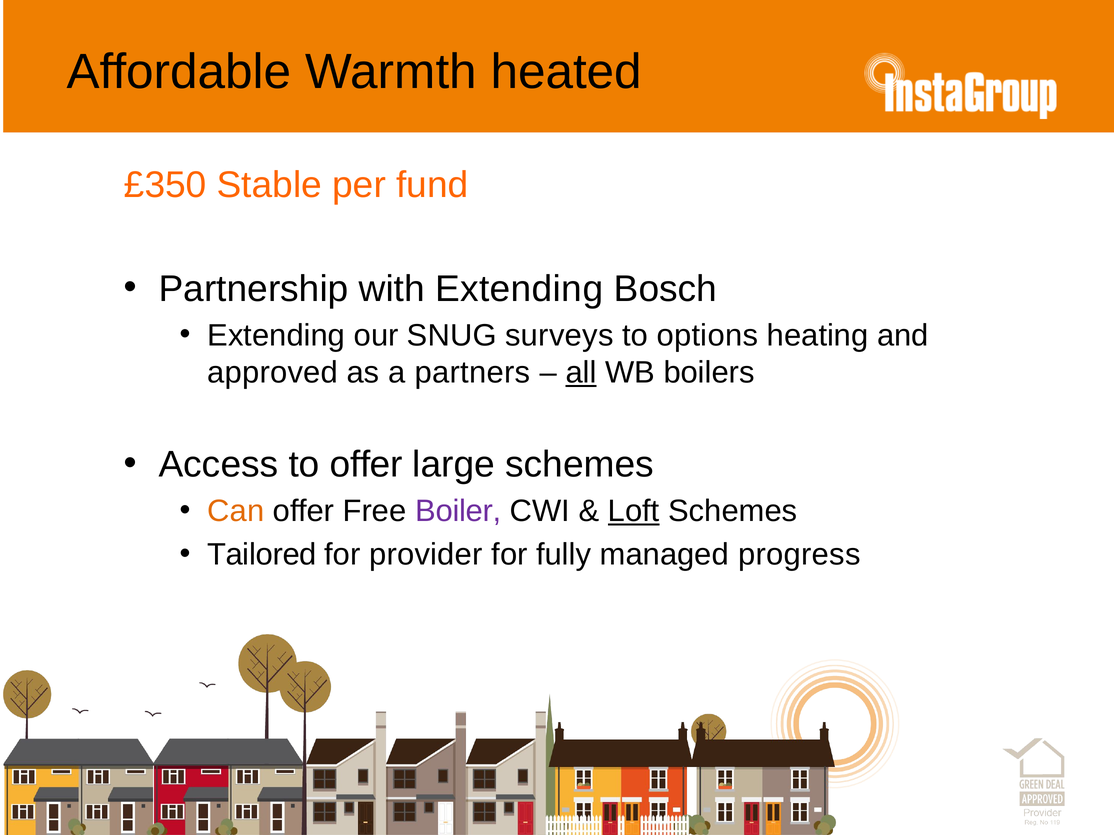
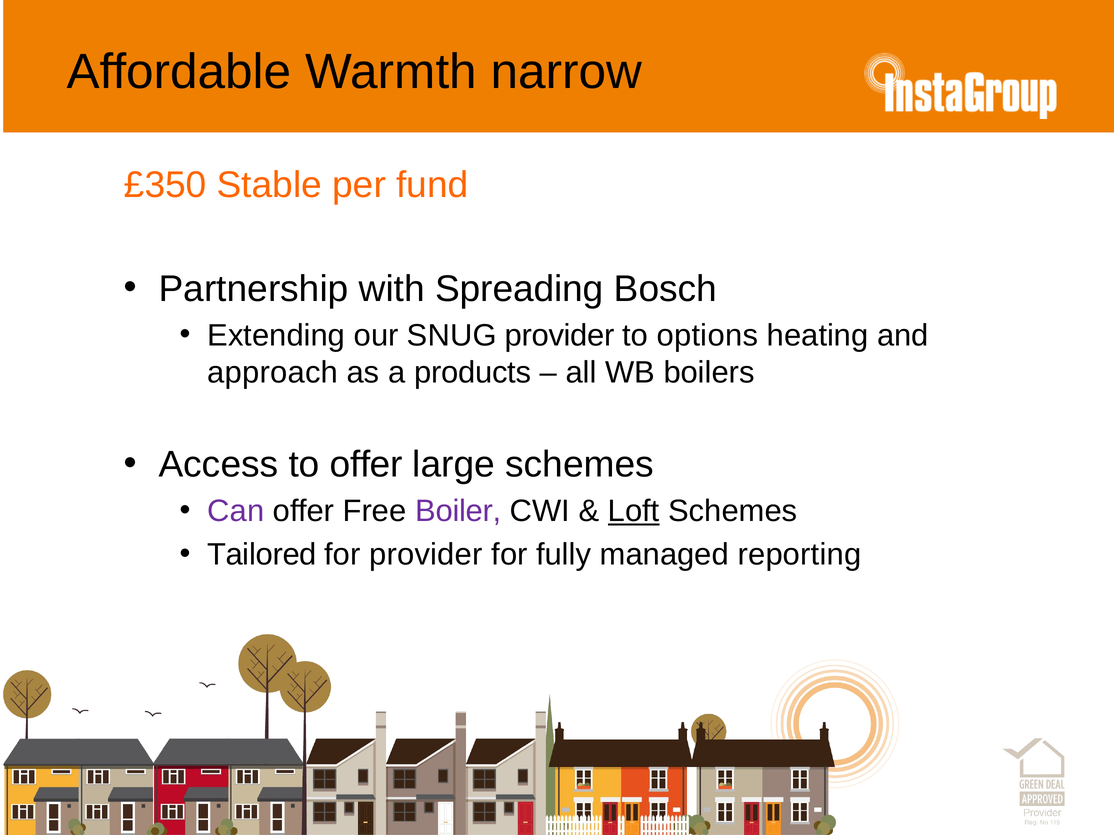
heated: heated -> narrow
with Extending: Extending -> Spreading
SNUG surveys: surveys -> provider
approved: approved -> approach
partners: partners -> products
all underline: present -> none
Can colour: orange -> purple
progress: progress -> reporting
